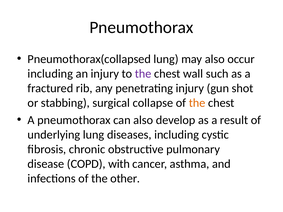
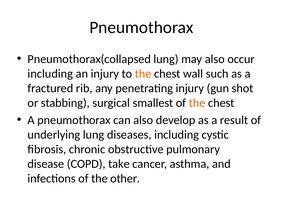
the at (143, 74) colour: purple -> orange
collapse: collapse -> smallest
with: with -> take
